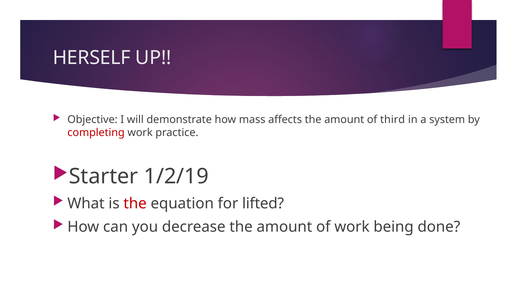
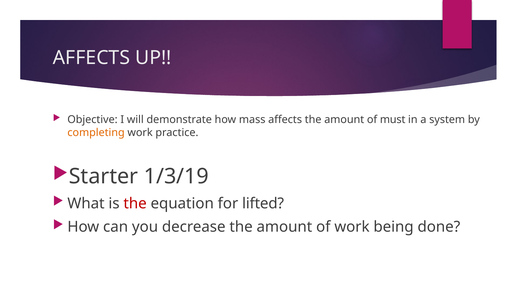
HERSELF at (92, 58): HERSELF -> AFFECTS
third: third -> must
completing colour: red -> orange
1/2/19: 1/2/19 -> 1/3/19
